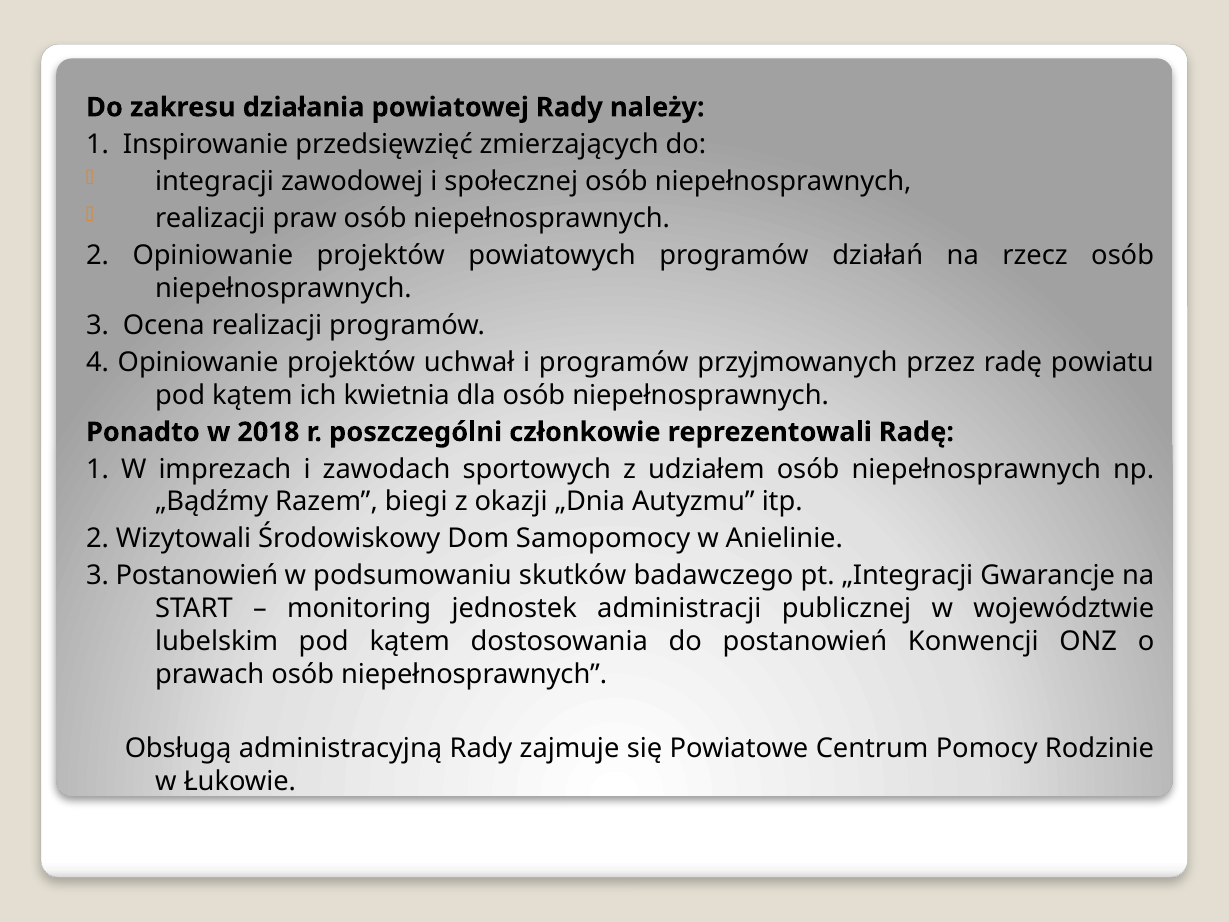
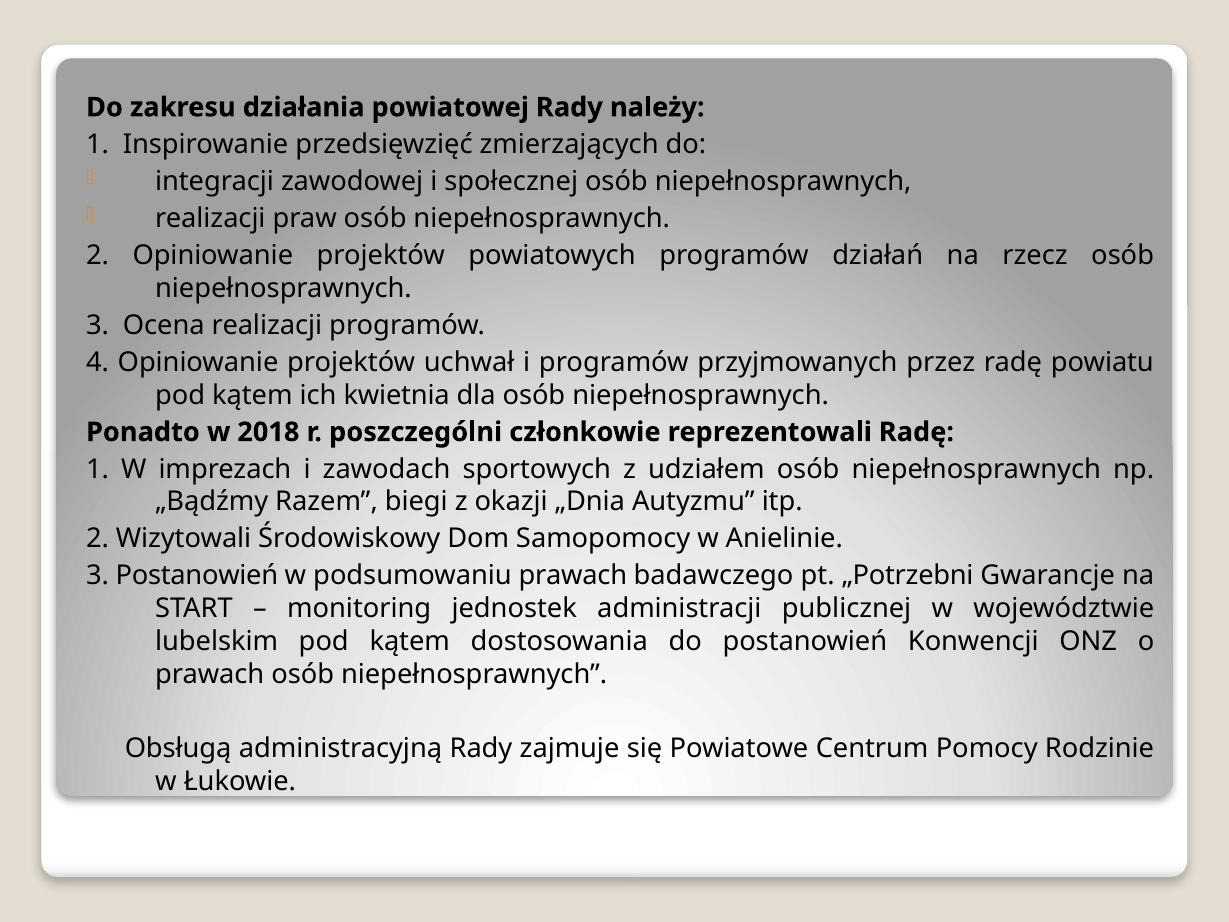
podsumowaniu skutków: skutków -> prawach
„Integracji: „Integracji -> „Potrzebni
